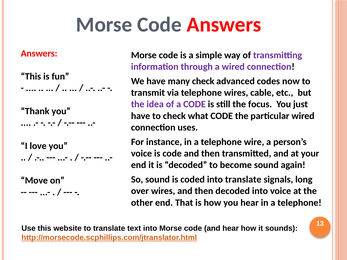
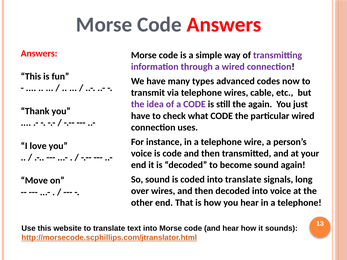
many check: check -> types
the focus: focus -> again
